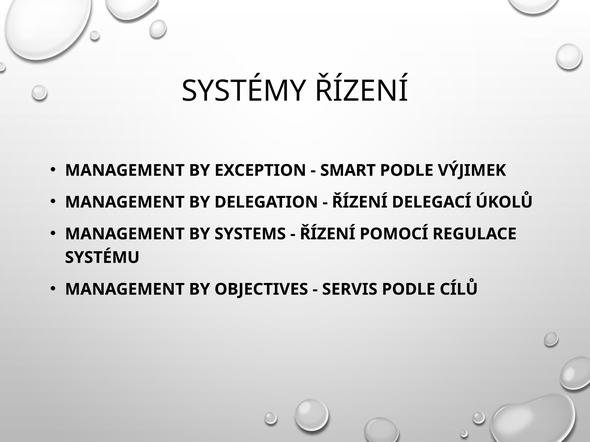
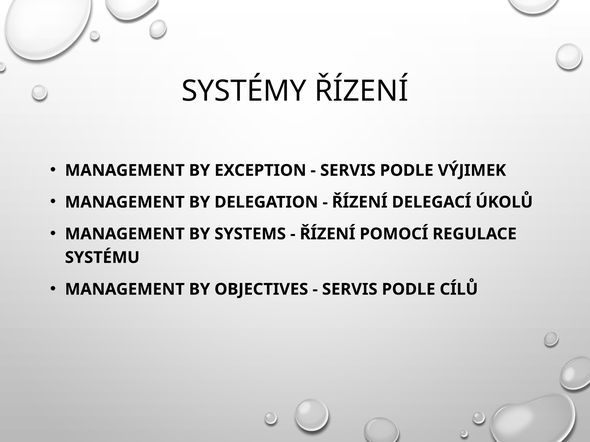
SMART at (348, 171): SMART -> SERVIS
